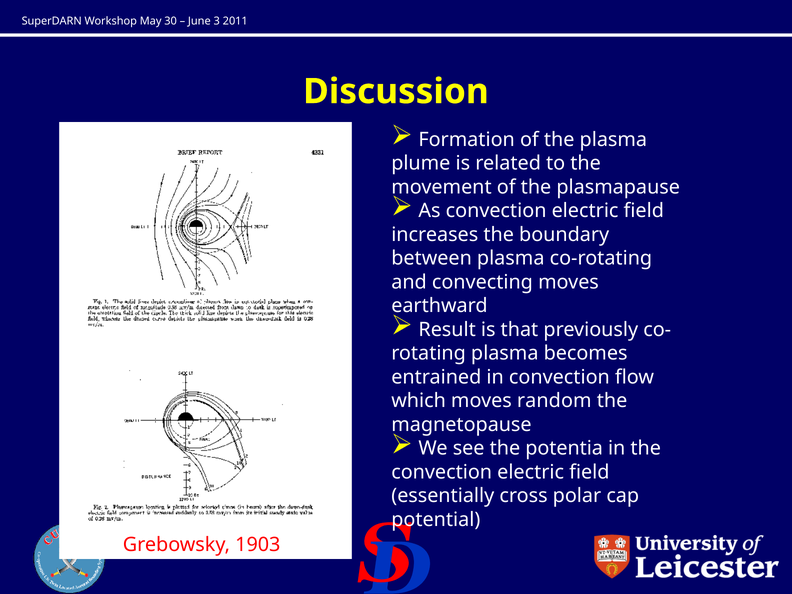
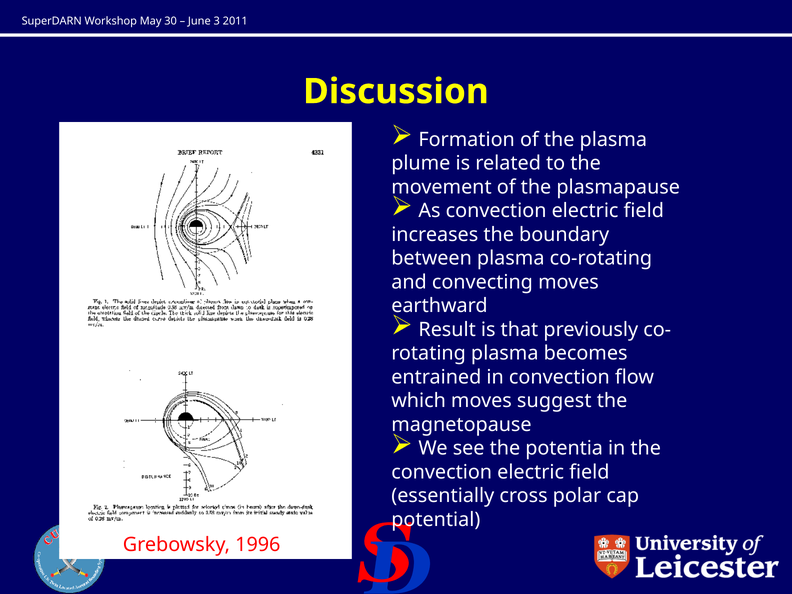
random: random -> suggest
1903: 1903 -> 1996
